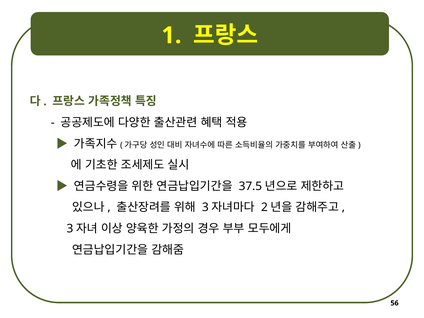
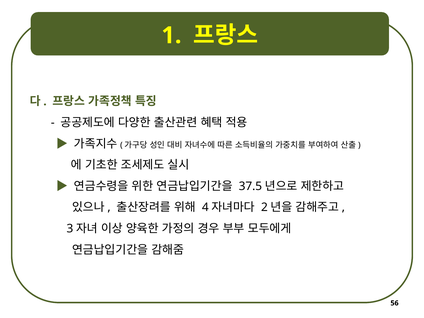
3 at (205, 207): 3 -> 4
